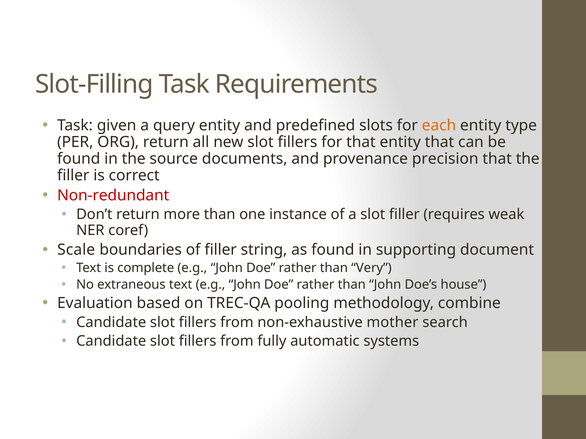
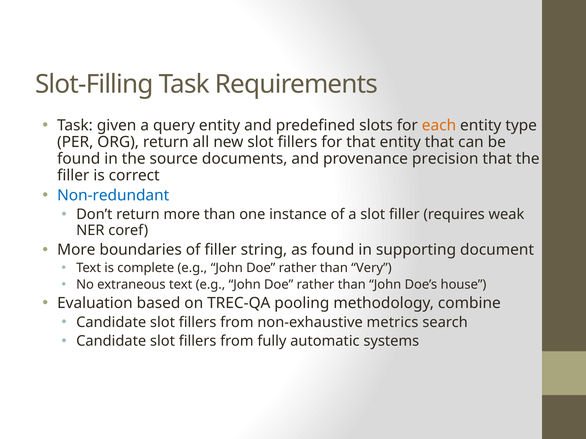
Non-redundant colour: red -> blue
Scale at (76, 250): Scale -> More
mother: mother -> metrics
